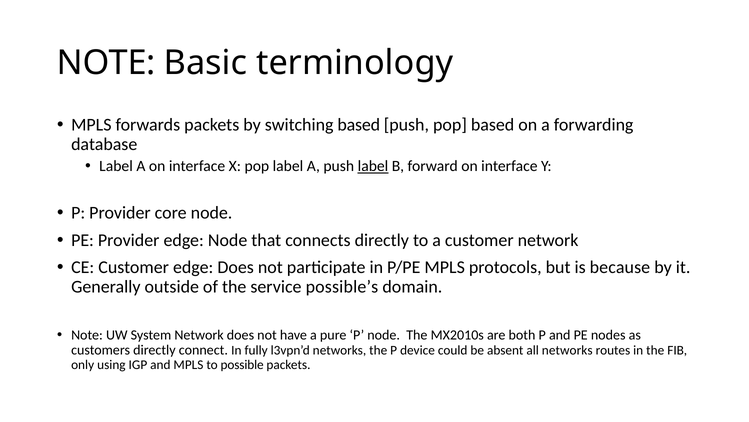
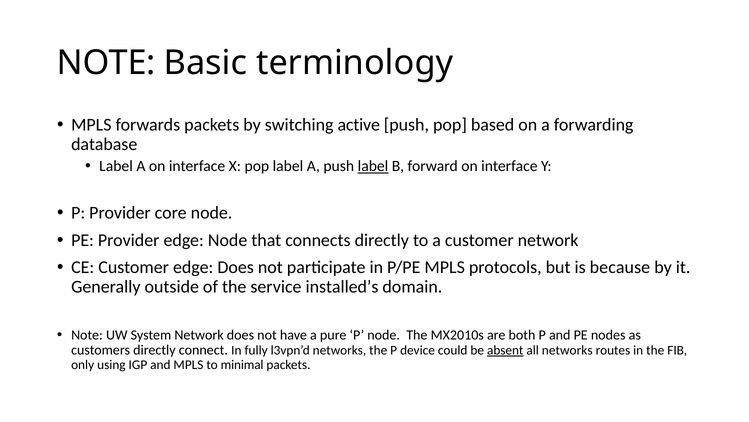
switching based: based -> active
possible’s: possible’s -> installed’s
absent underline: none -> present
possible: possible -> minimal
